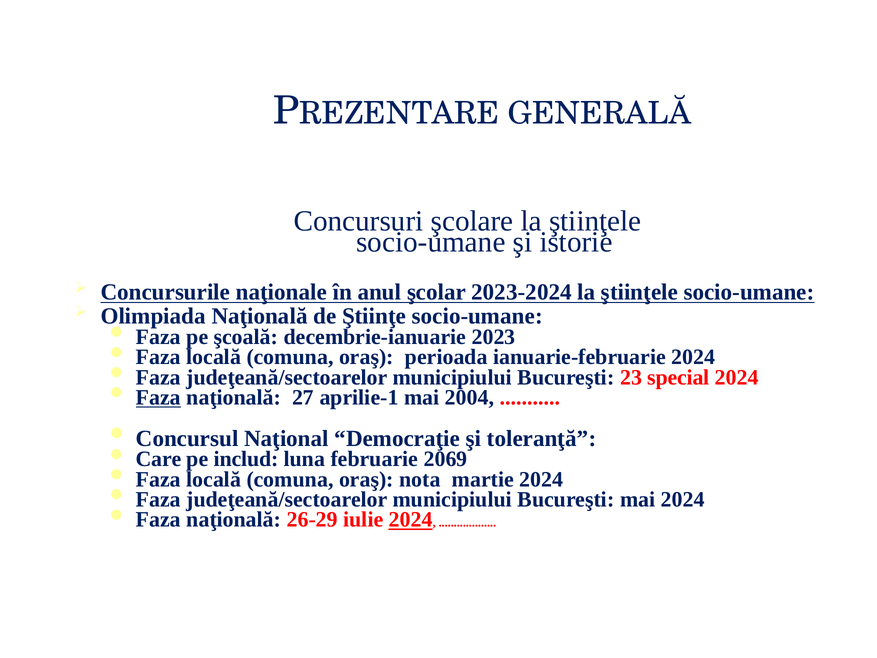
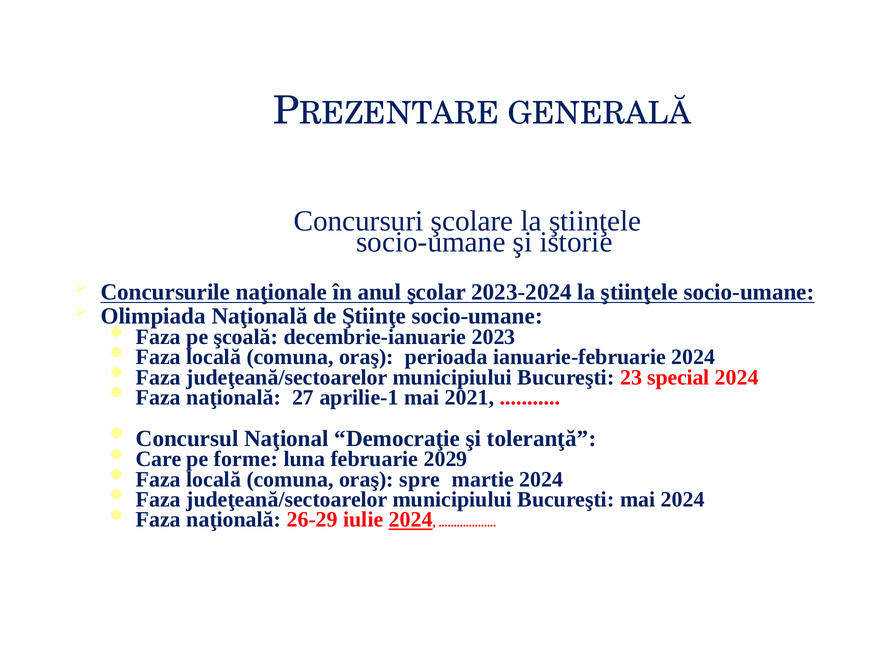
Faza at (158, 397) underline: present -> none
2004: 2004 -> 2021
includ: includ -> forme
2069: 2069 -> 2029
nota: nota -> spre
